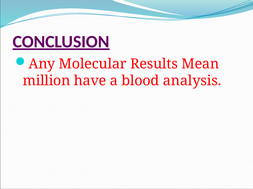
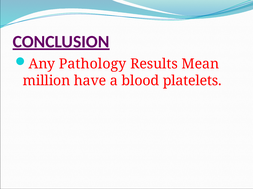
Molecular: Molecular -> Pathology
analysis: analysis -> platelets
